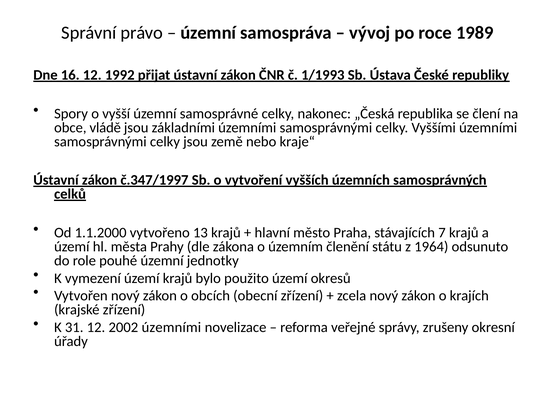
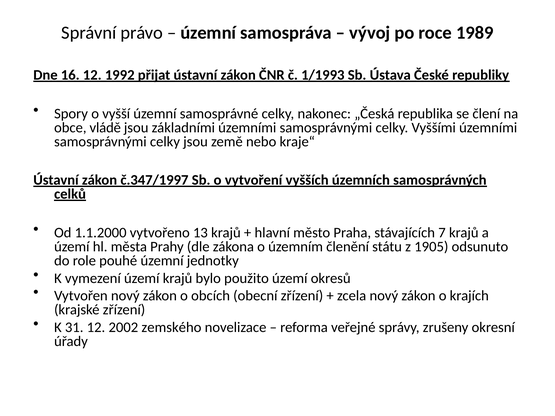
1964: 1964 -> 1905
2002 územními: územními -> zemského
